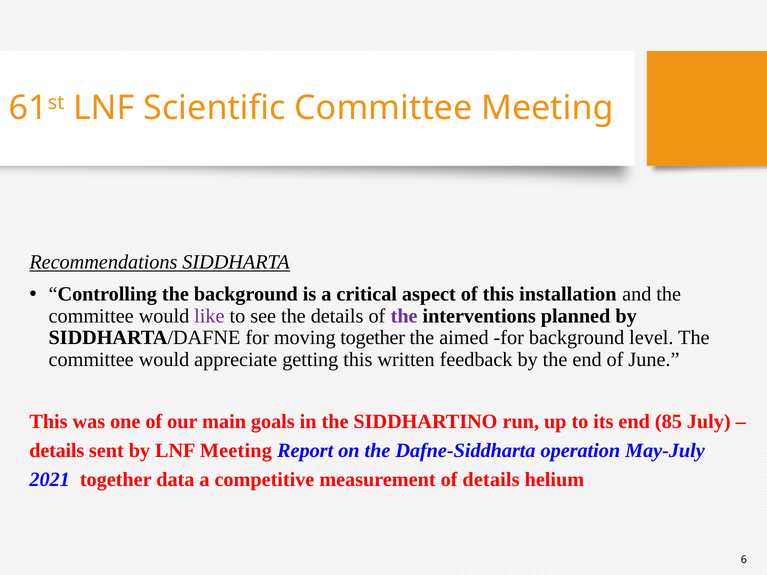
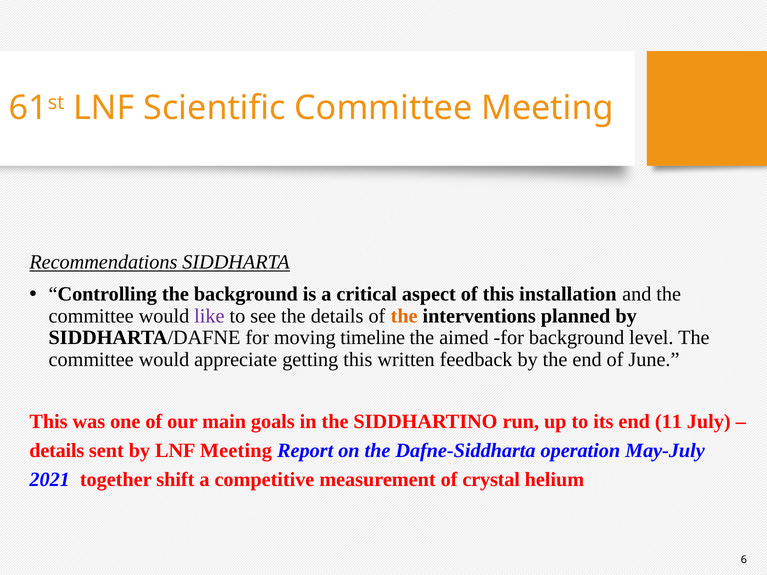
the at (404, 316) colour: purple -> orange
moving together: together -> timeline
85: 85 -> 11
data: data -> shift
of details: details -> crystal
